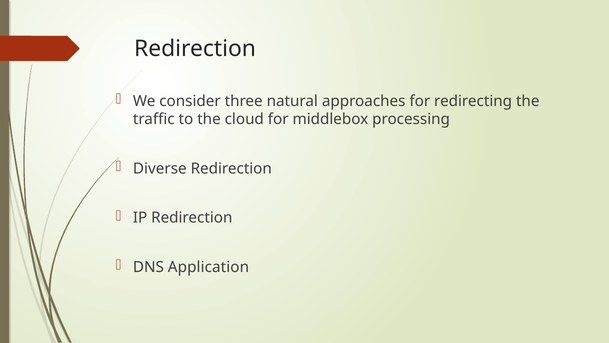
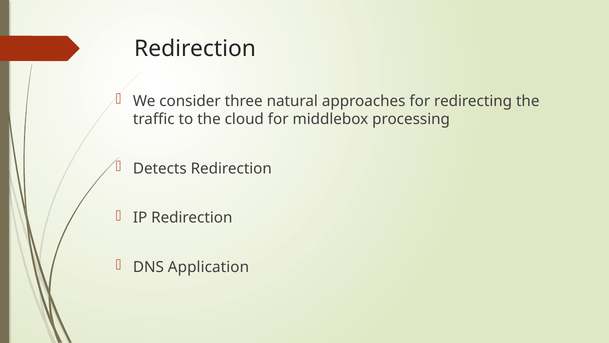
Diverse: Diverse -> Detects
